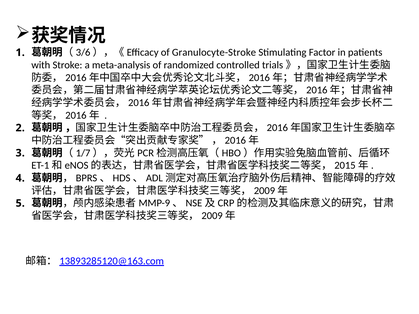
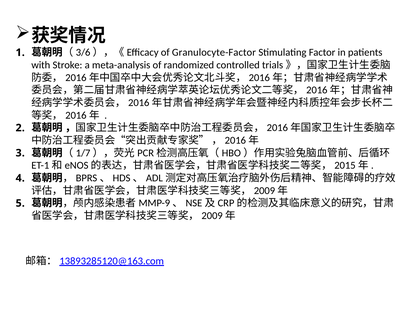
Granulocyte-Stroke: Granulocyte-Stroke -> Granulocyte-Factor
